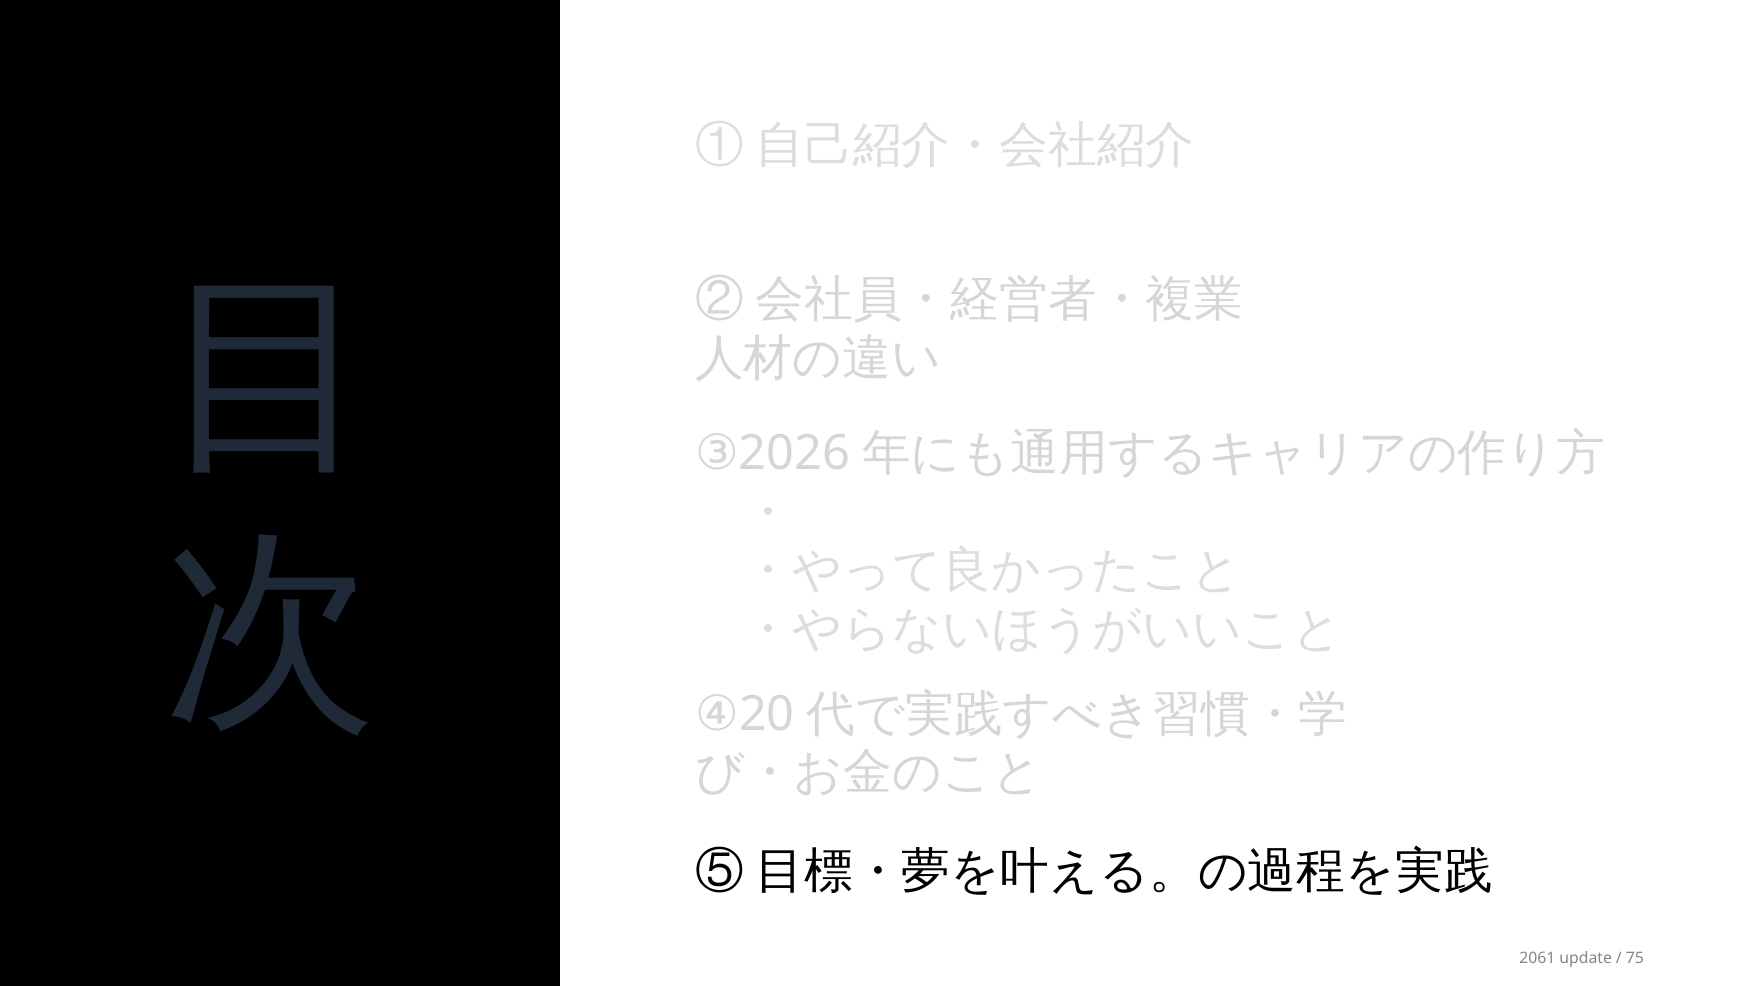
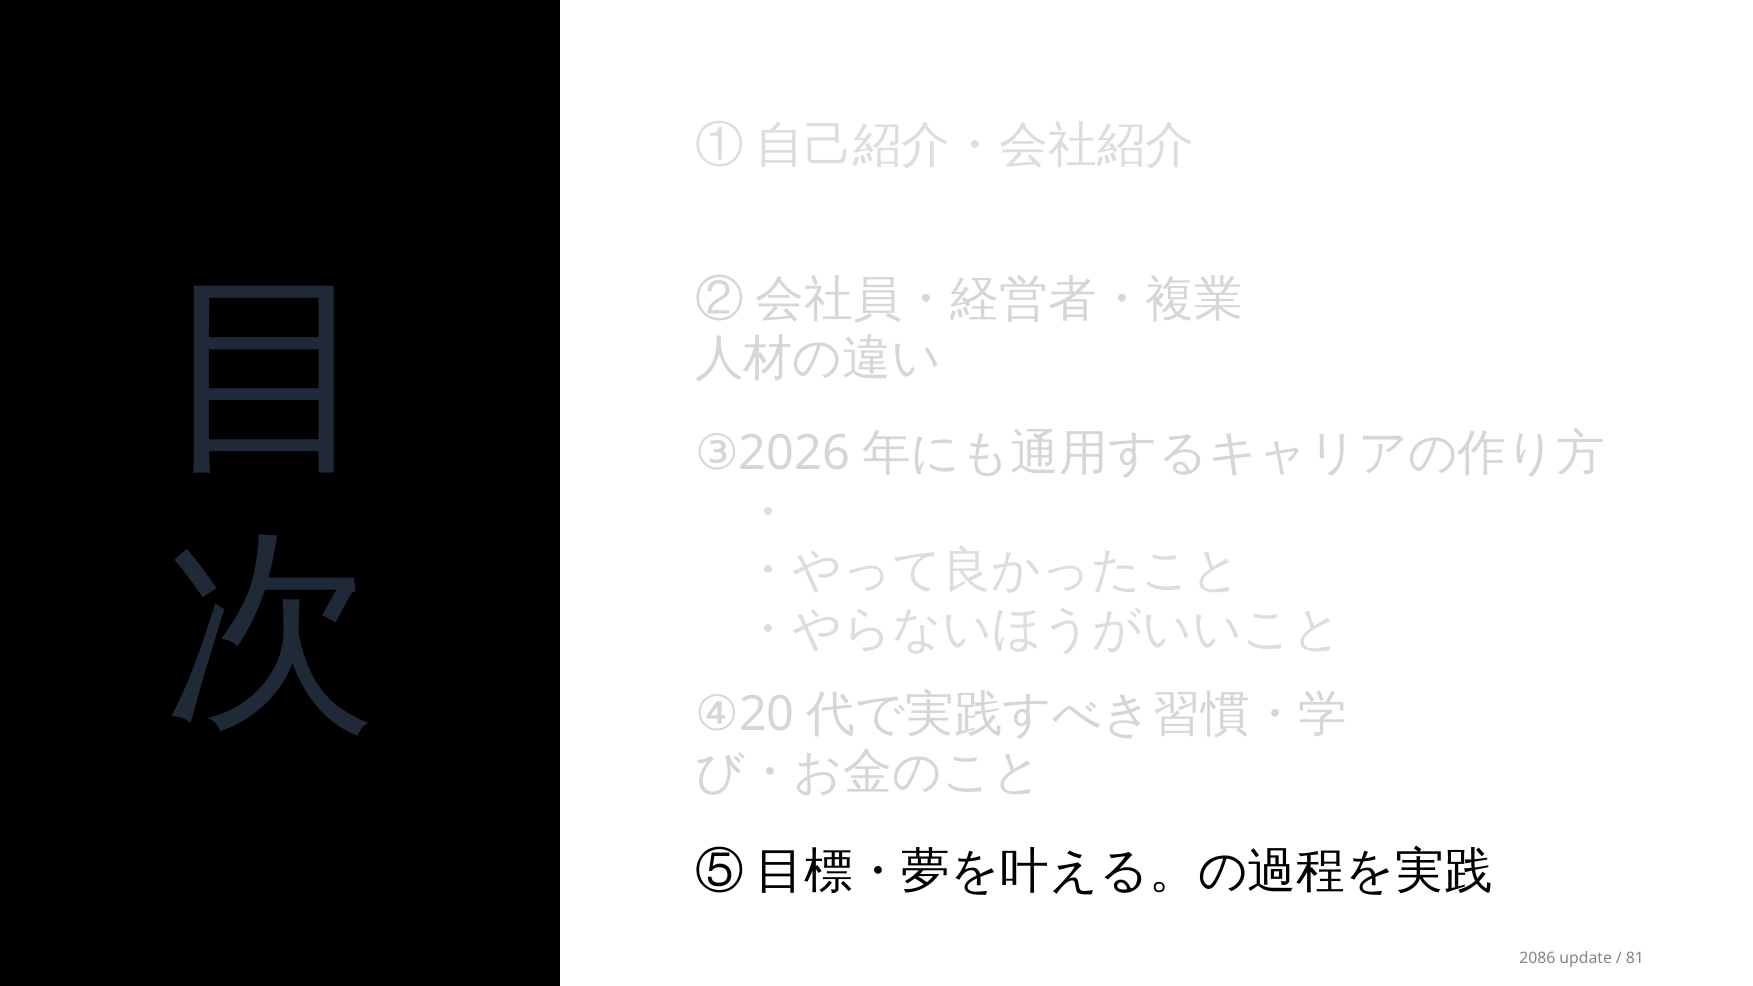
2061: 2061 -> 2086
75: 75 -> 81
